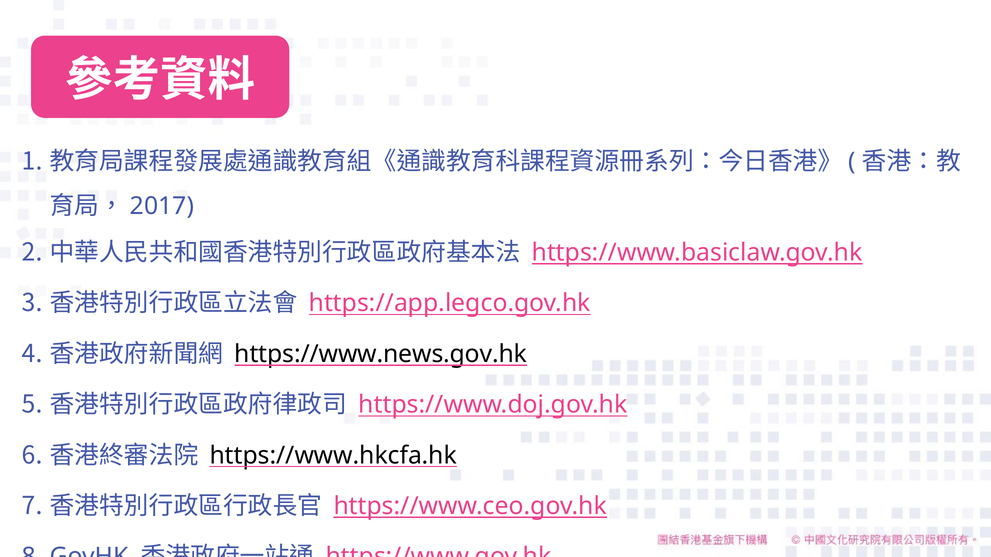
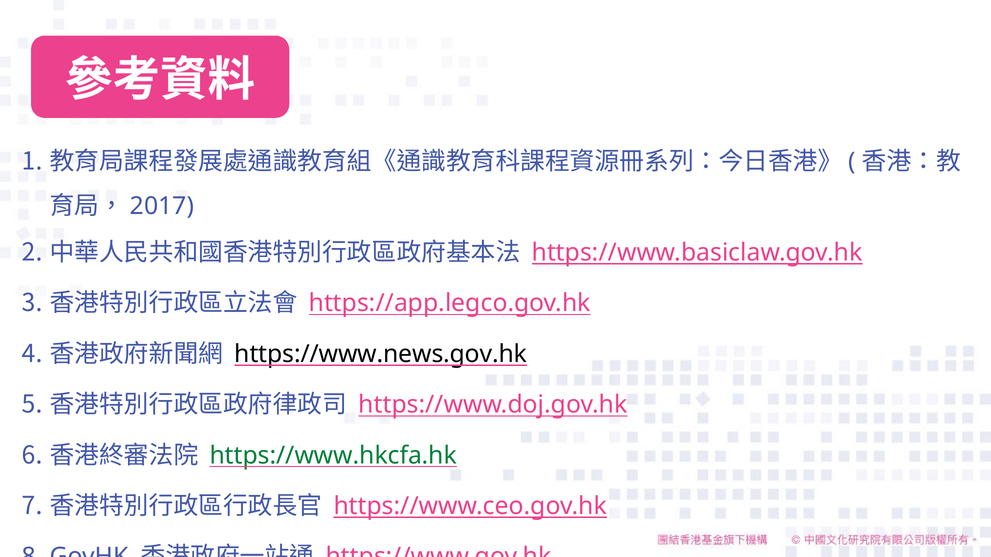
https://www.hkcfa.hk colour: black -> green
